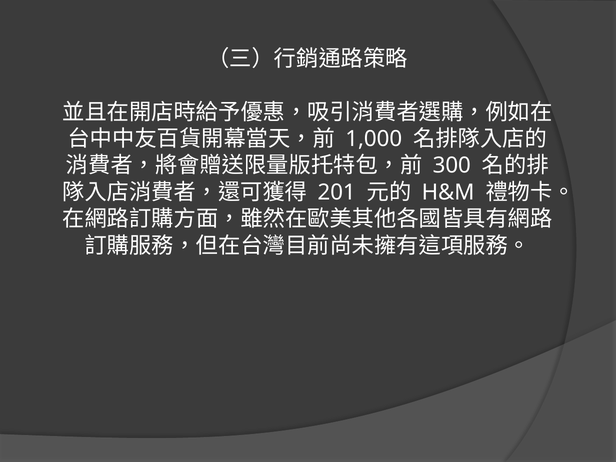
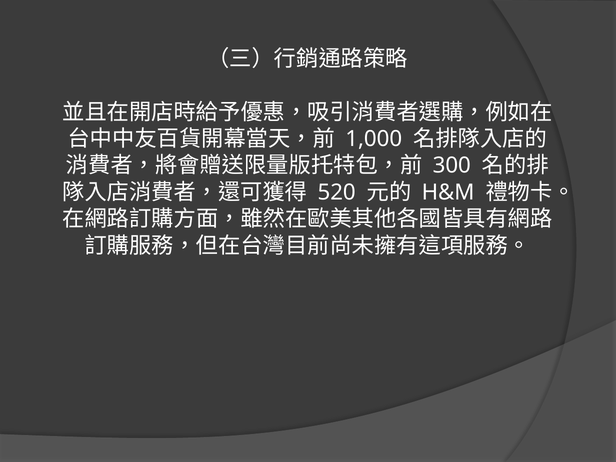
201: 201 -> 520
